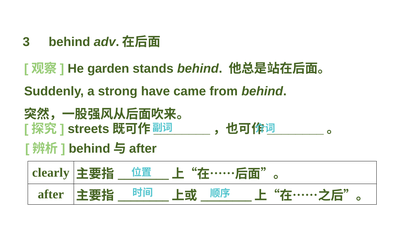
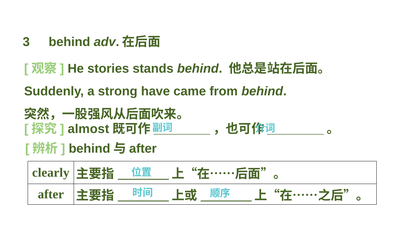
garden: garden -> stories
streets: streets -> almost
